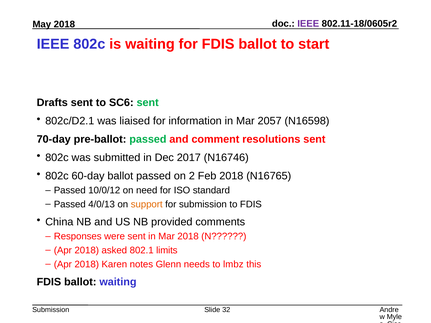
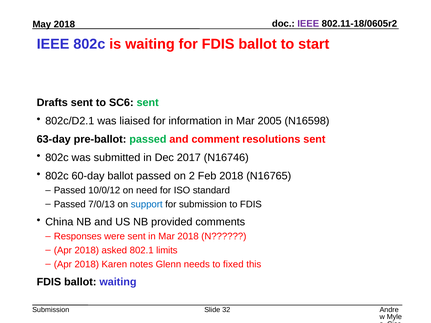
2057: 2057 -> 2005
70-day: 70-day -> 63-day
4/0/13: 4/0/13 -> 7/0/13
support colour: orange -> blue
lmbz: lmbz -> fixed
